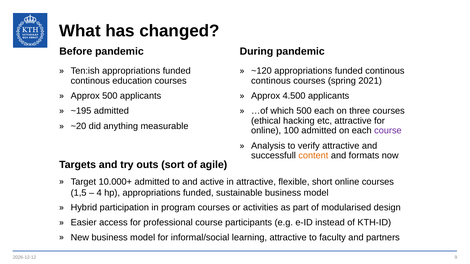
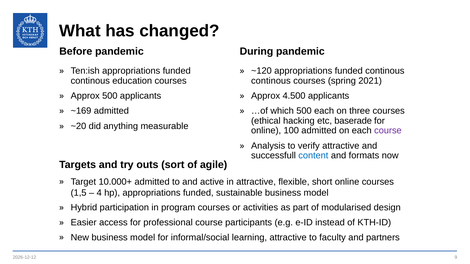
~195: ~195 -> ~169
etc attractive: attractive -> baserade
content colour: orange -> blue
